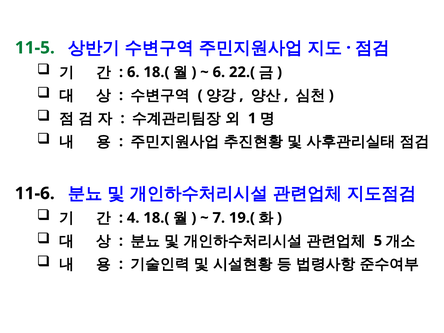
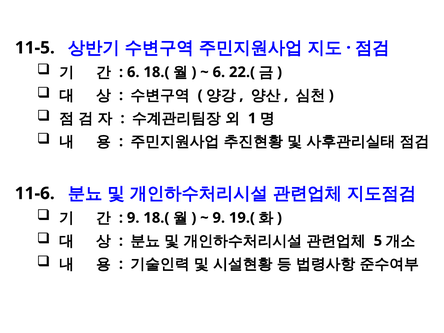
11-5 colour: green -> black
4 at (133, 218): 4 -> 9
7 at (219, 218): 7 -> 9
